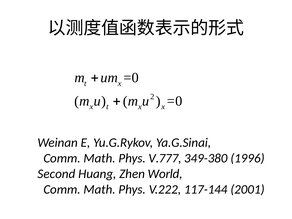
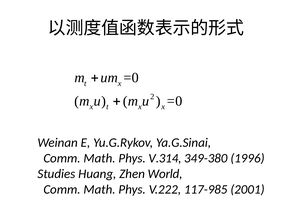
V.777: V.777 -> V.314
Second: Second -> Studies
117-144: 117-144 -> 117-985
